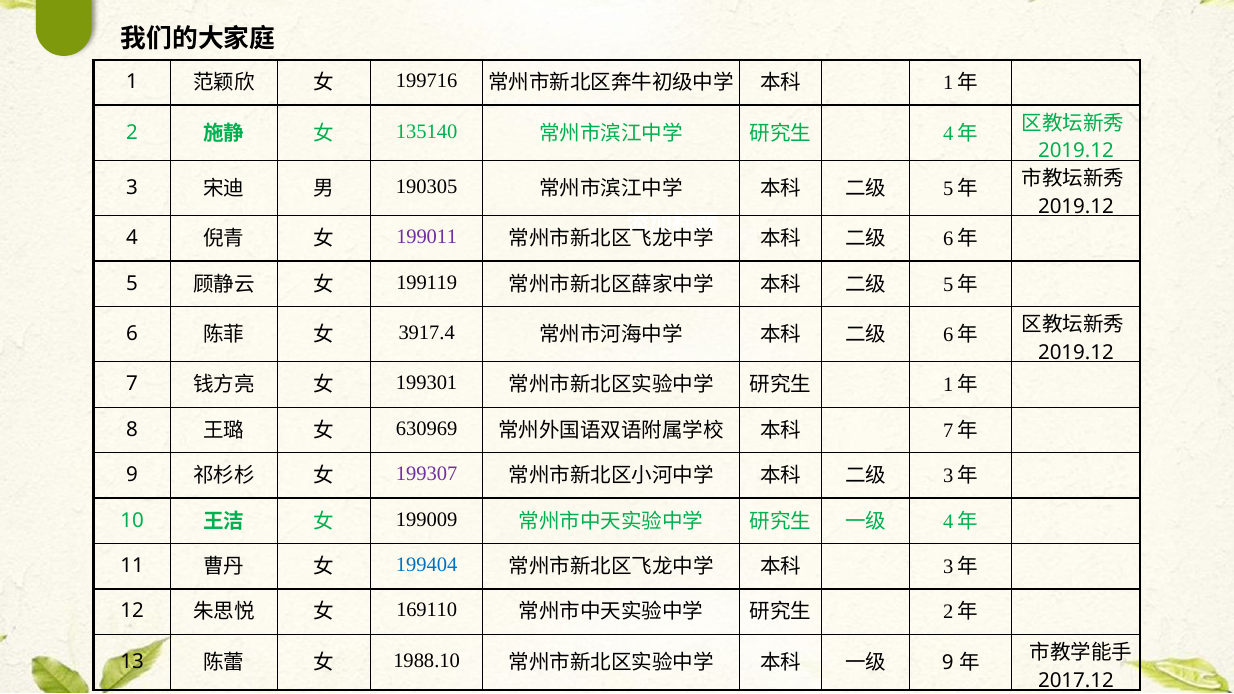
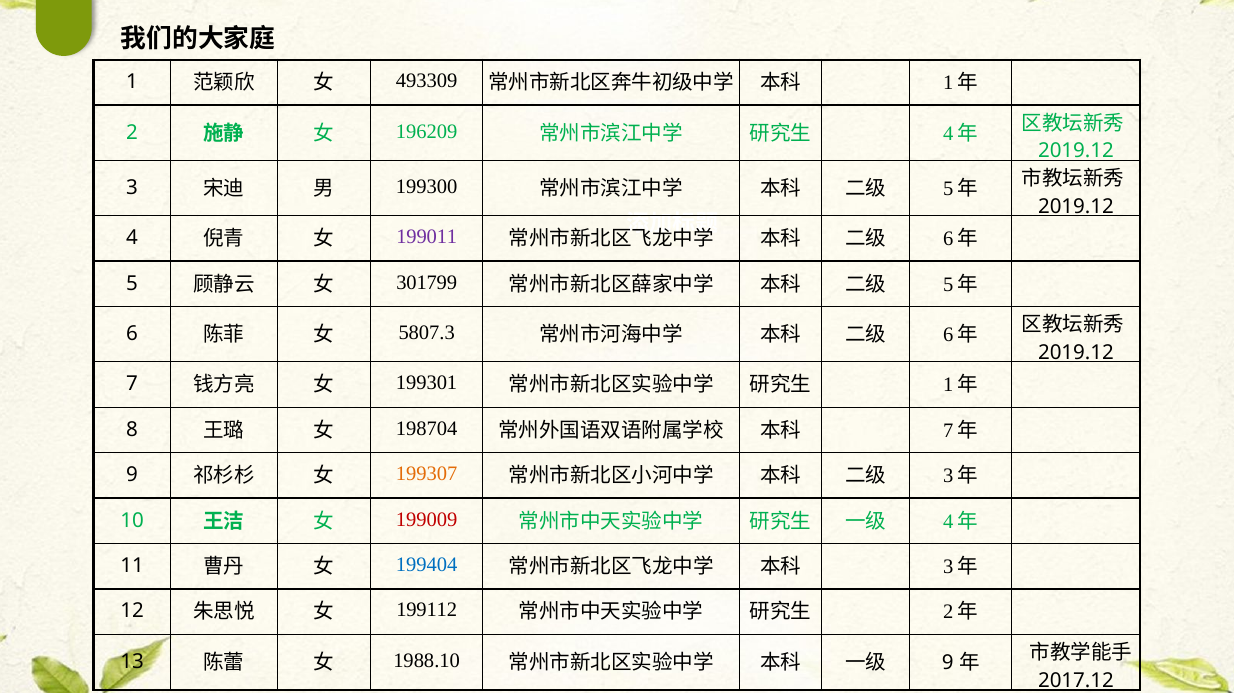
199716: 199716 -> 493309
135140: 135140 -> 196209
190305: 190305 -> 199300
199119: 199119 -> 301799
3917.4: 3917.4 -> 5807.3
630969: 630969 -> 198704
199307 colour: purple -> orange
199009 colour: black -> red
169110: 169110 -> 199112
